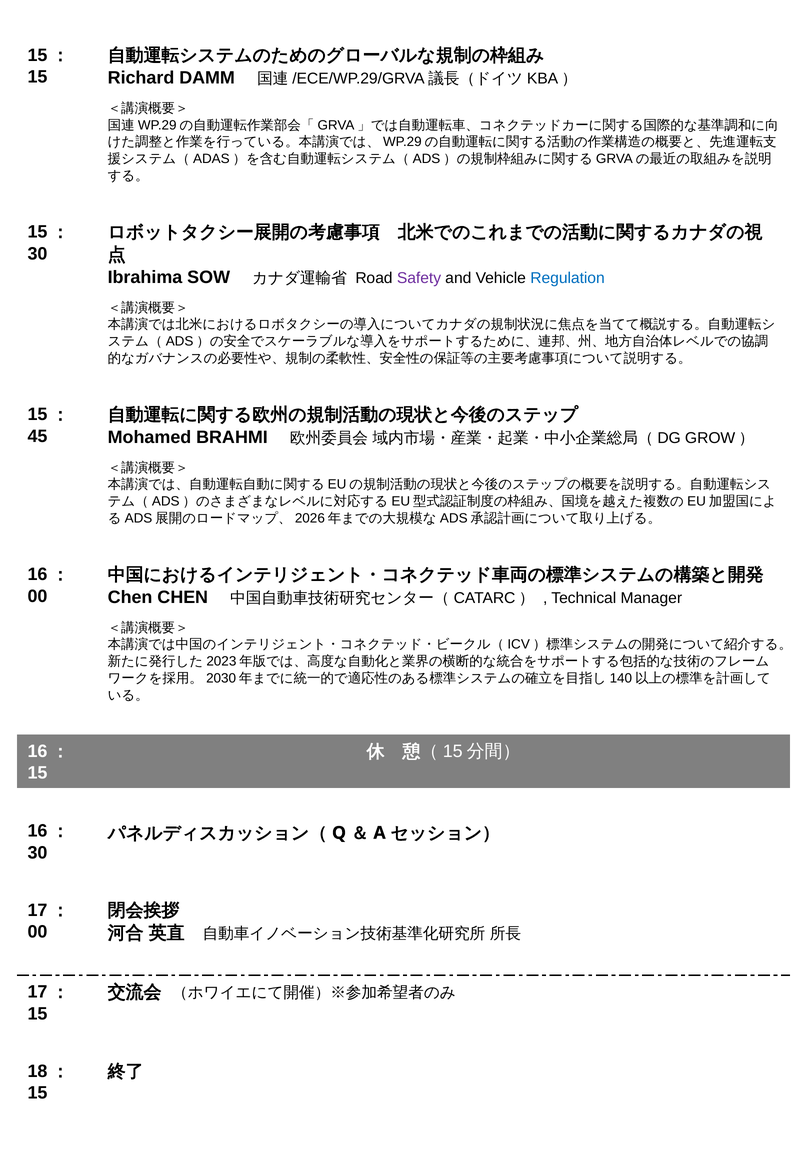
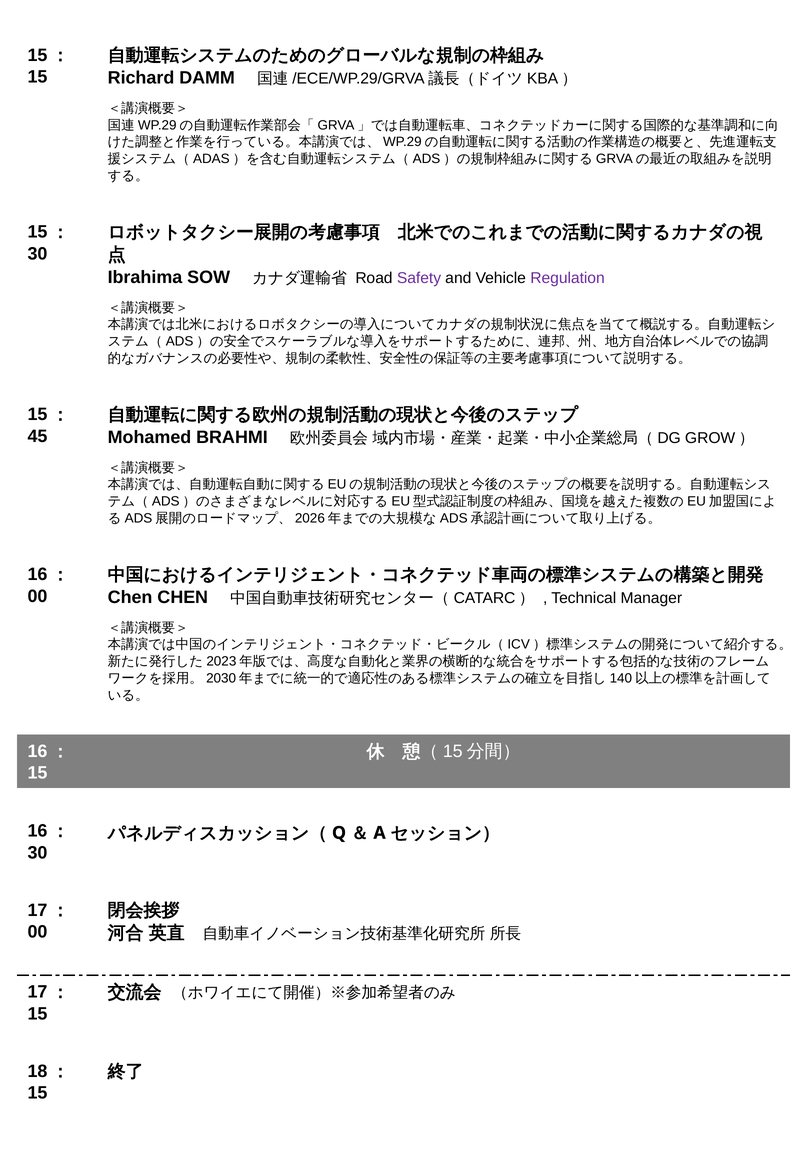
Regulation colour: blue -> purple
